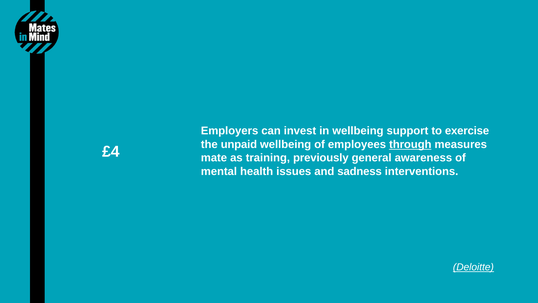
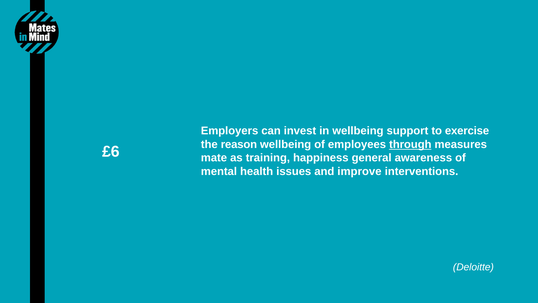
unpaid: unpaid -> reason
£4: £4 -> £6
previously: previously -> happiness
sadness: sadness -> improve
Deloitte underline: present -> none
